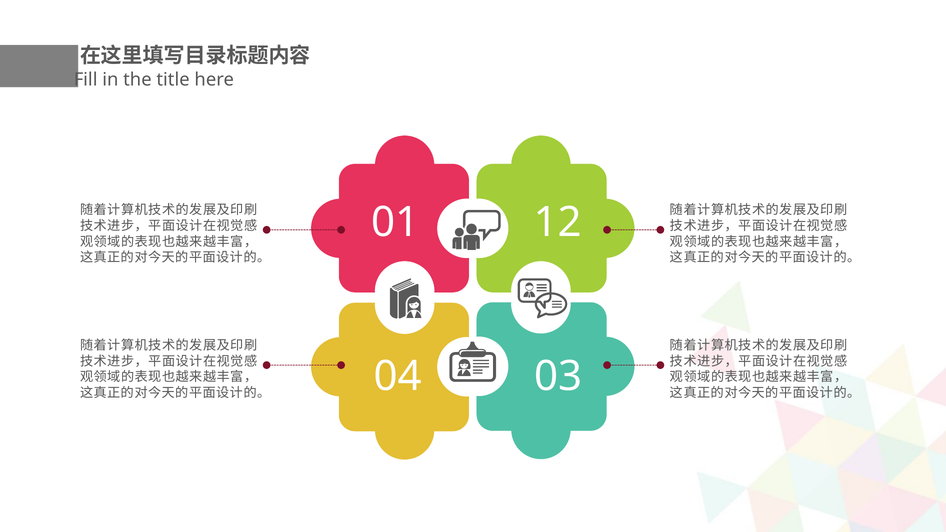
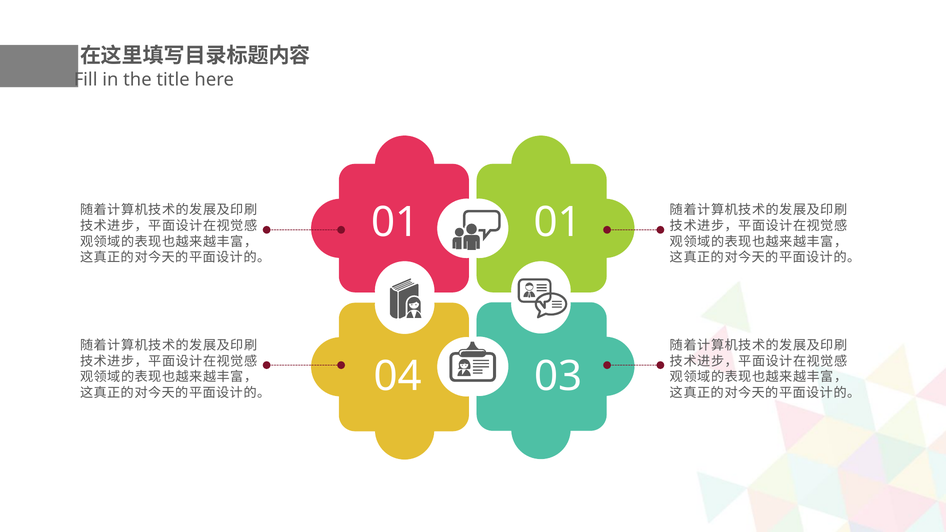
01 12: 12 -> 01
